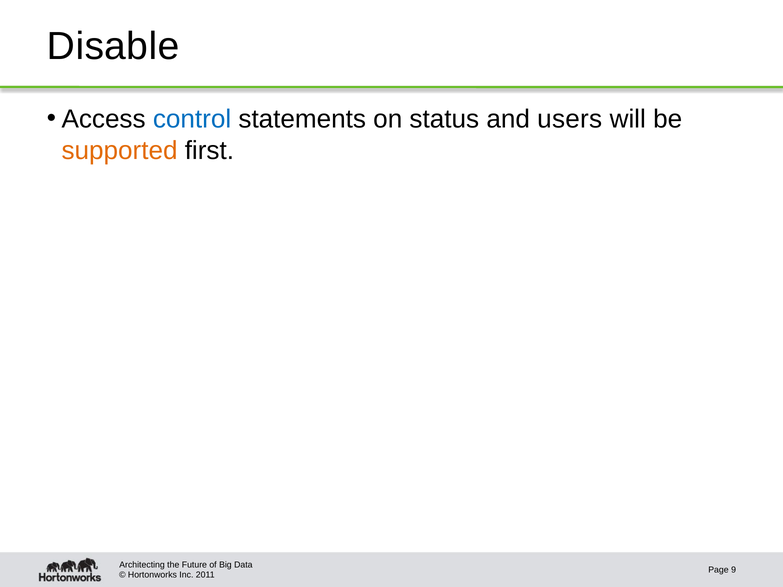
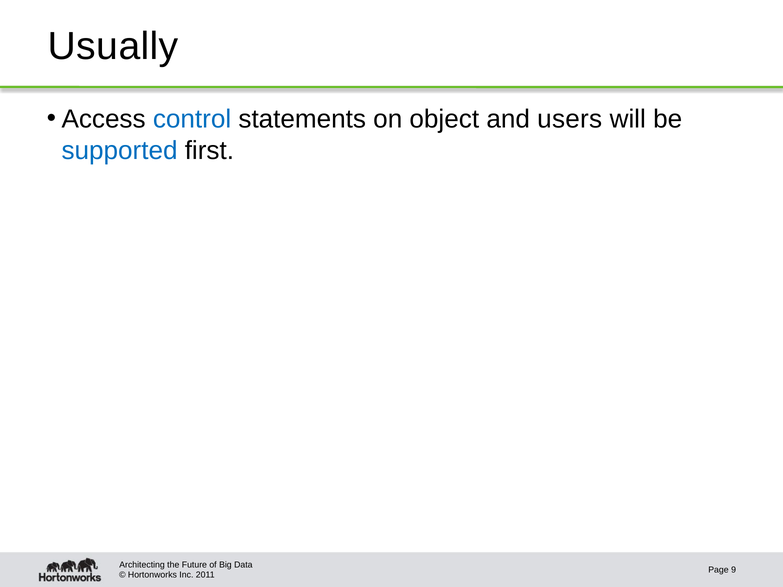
Disable: Disable -> Usually
status: status -> object
supported colour: orange -> blue
